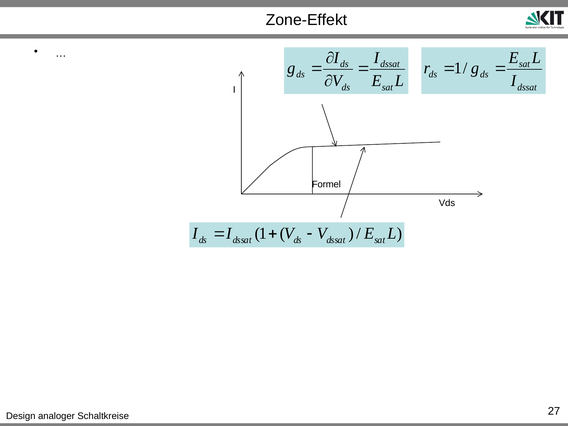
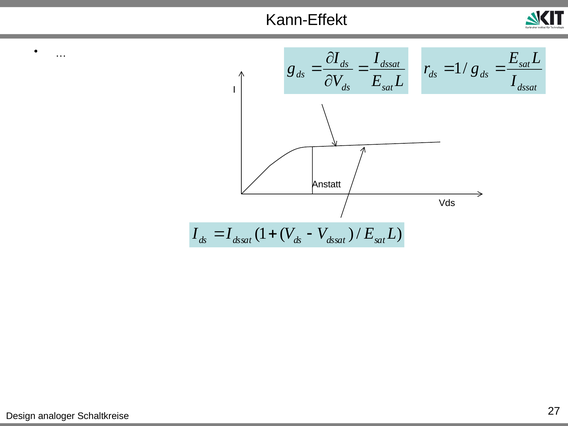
Zone-Effekt: Zone-Effekt -> Kann-Effekt
Formel: Formel -> Anstatt
